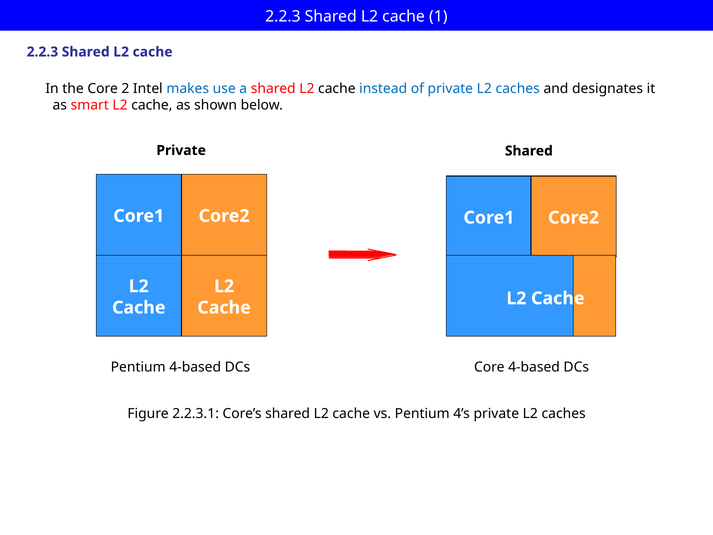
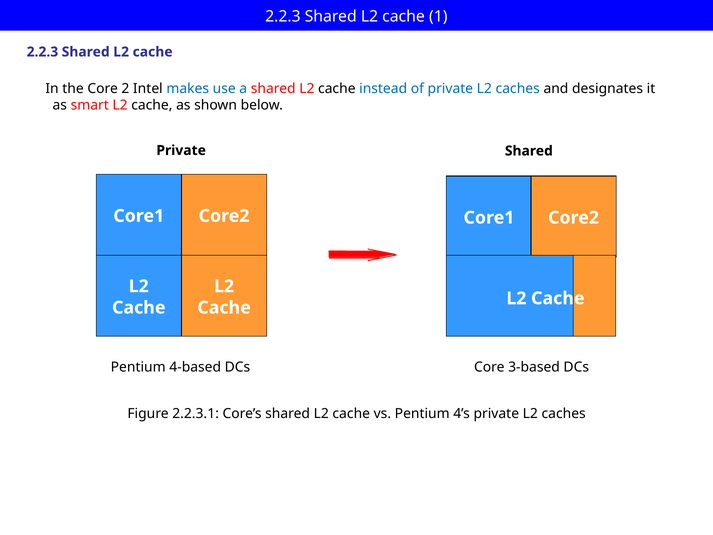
Core 4-based: 4-based -> 3-based
